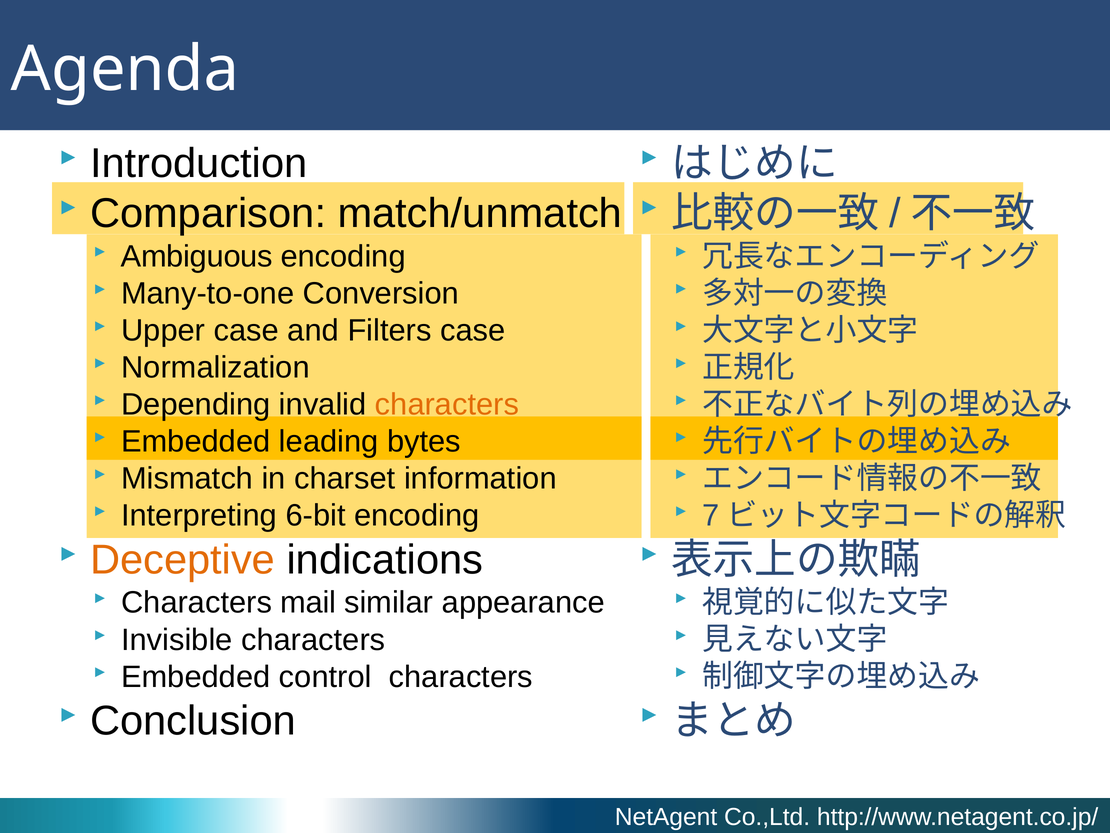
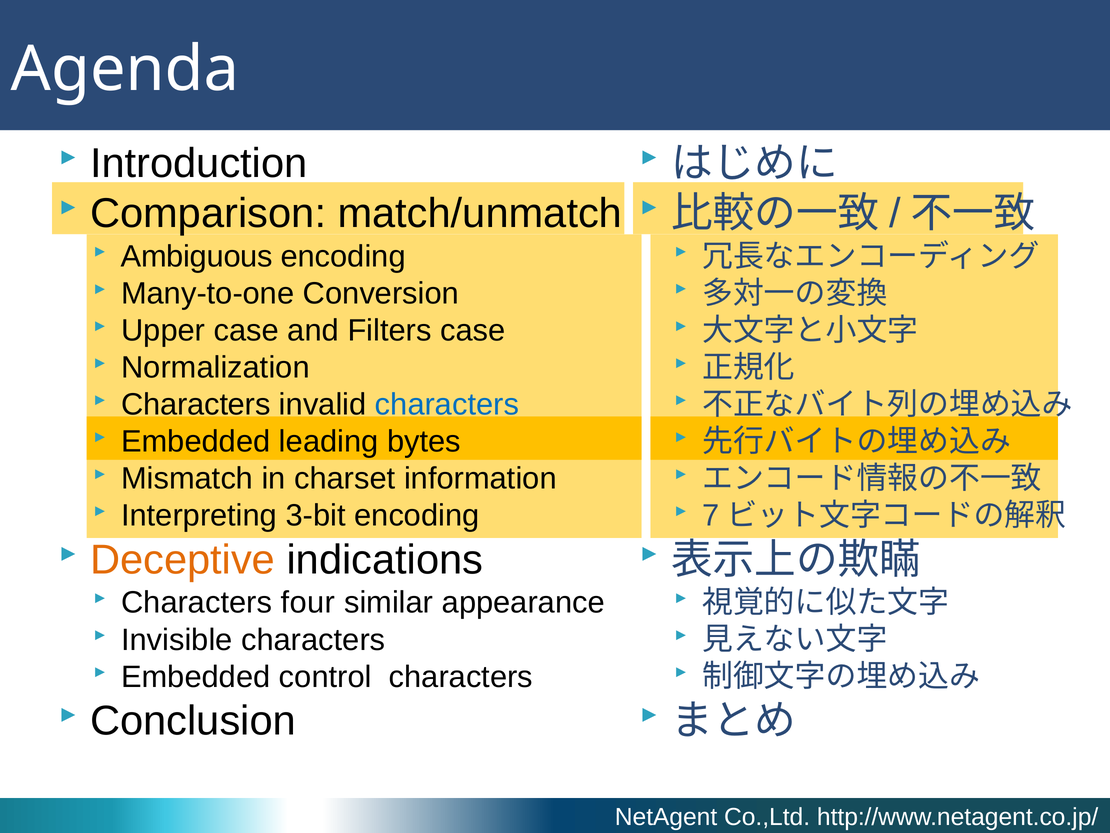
Depending at (196, 404): Depending -> Characters
characters at (447, 404) colour: orange -> blue
6-bit: 6-bit -> 3-bit
mail: mail -> four
